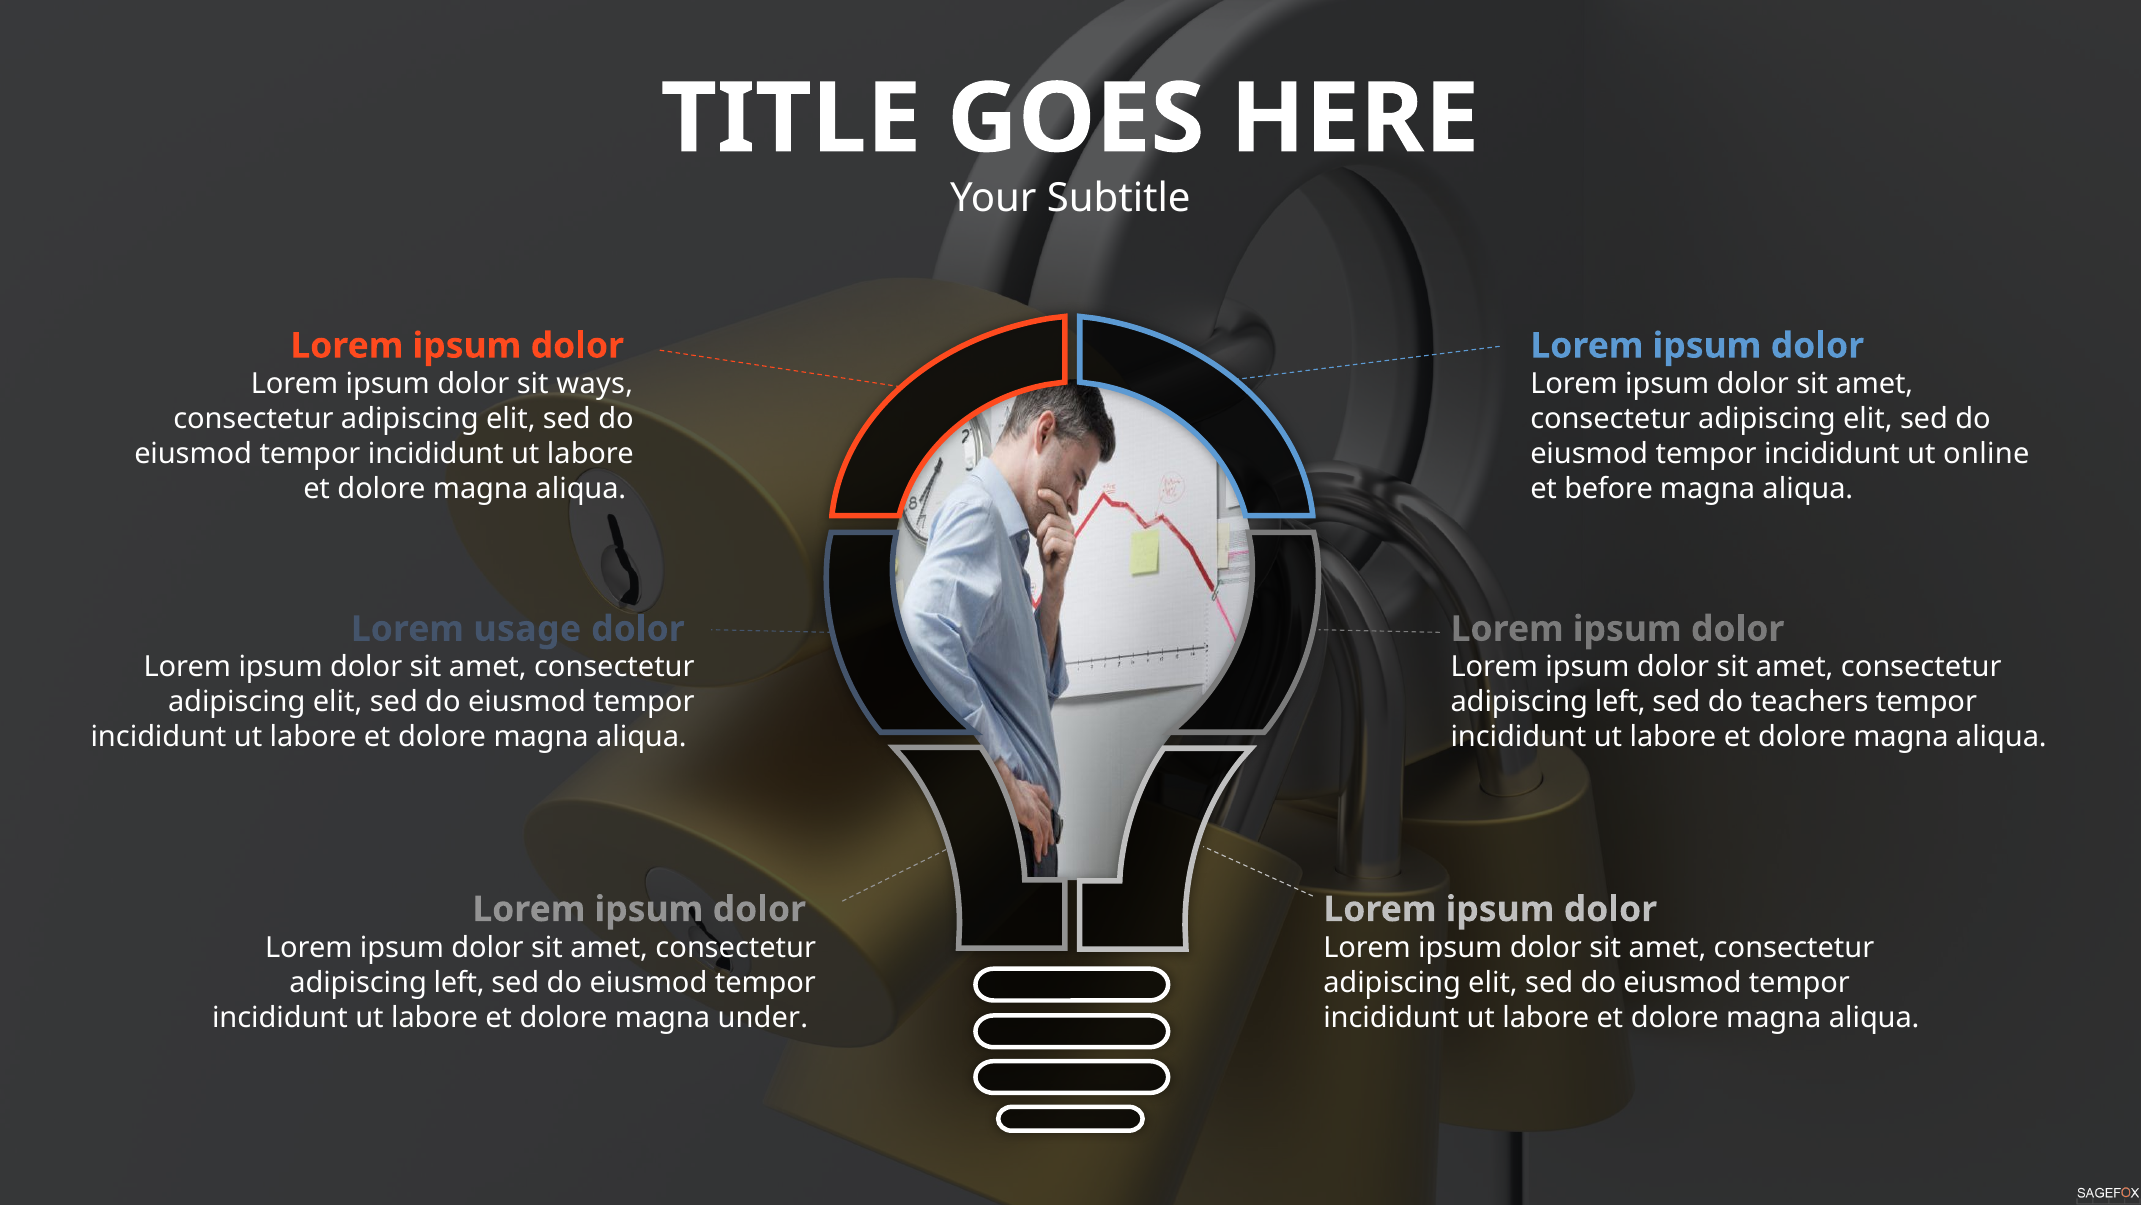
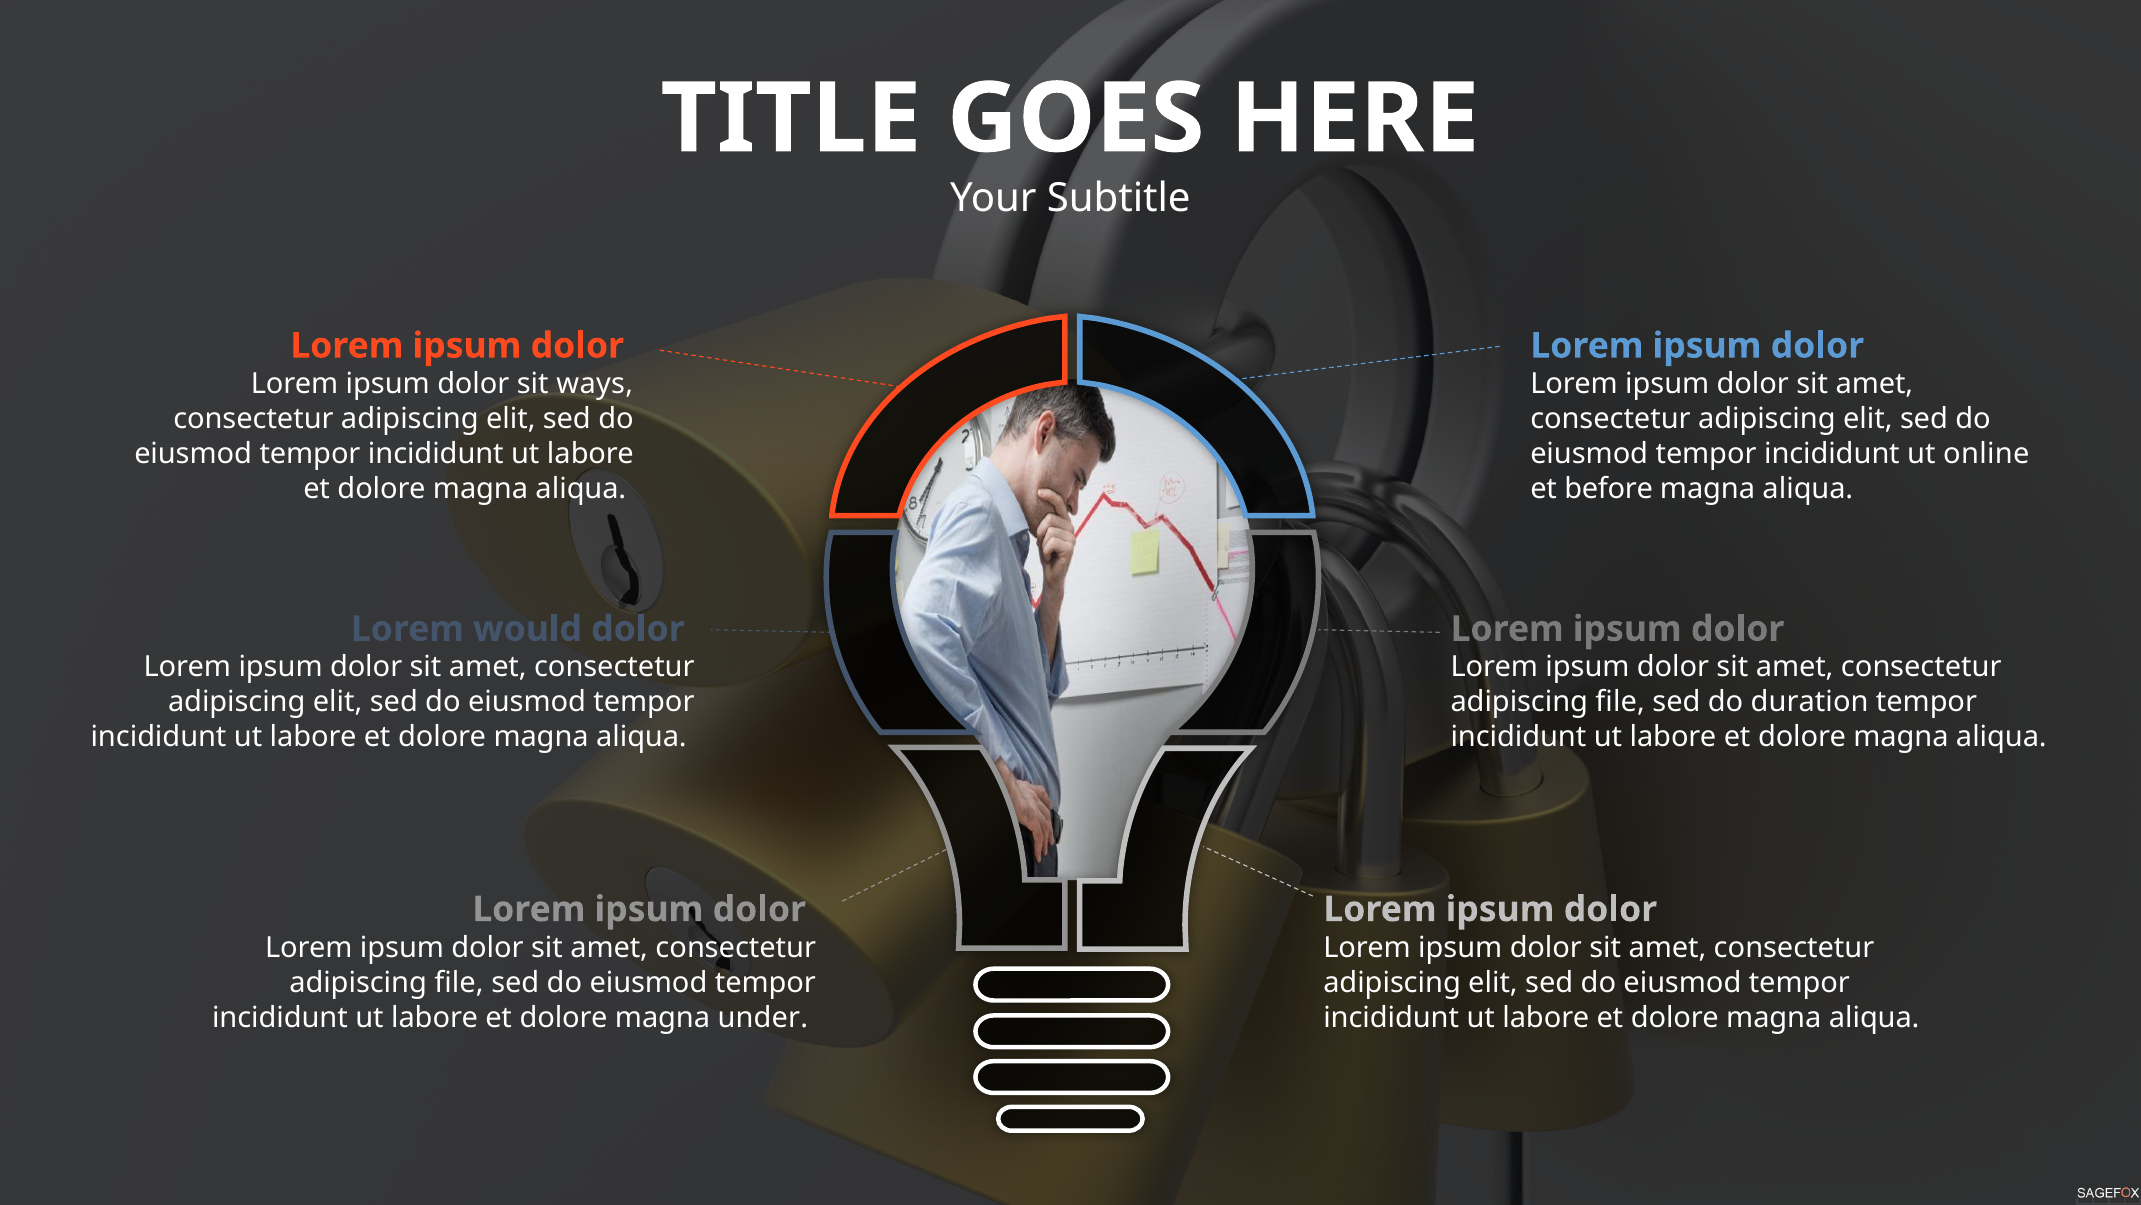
usage: usage -> would
left at (1620, 702): left -> file
teachers: teachers -> duration
left at (459, 982): left -> file
